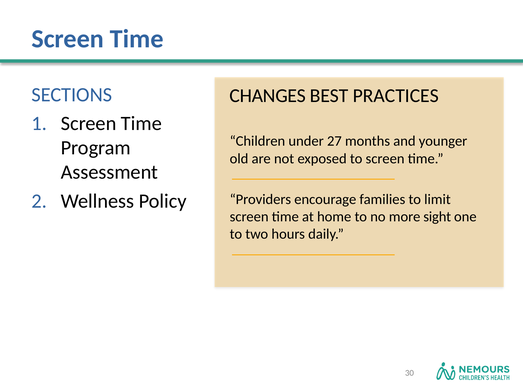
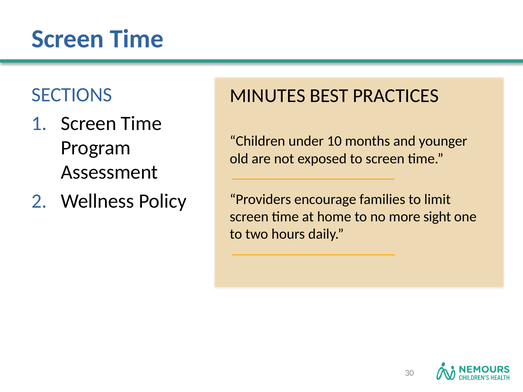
CHANGES: CHANGES -> MINUTES
27: 27 -> 10
